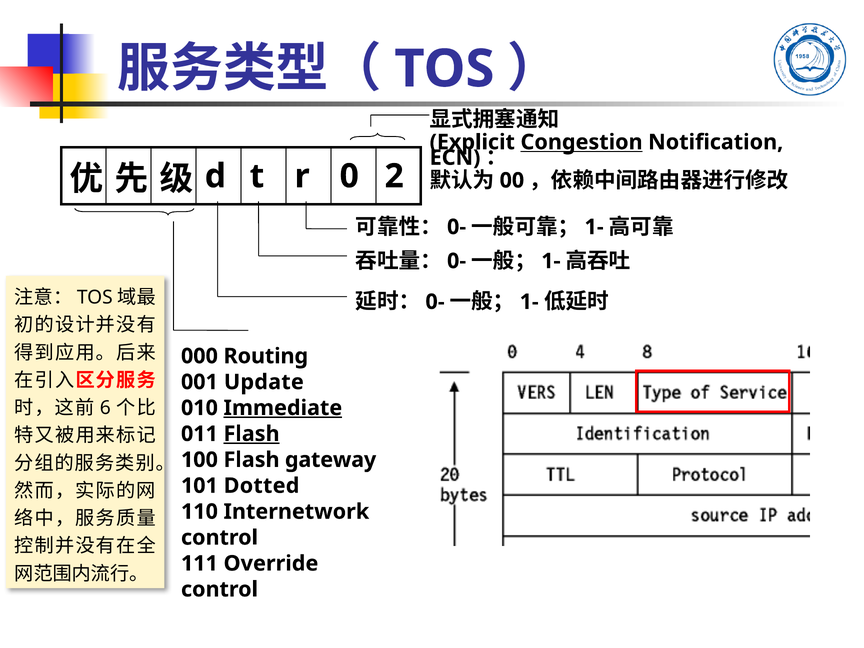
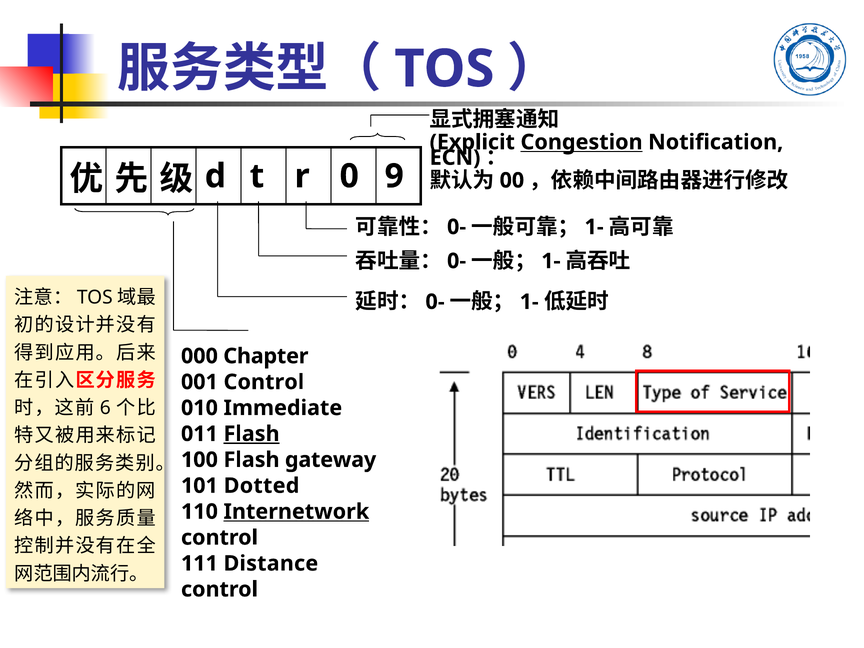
2: 2 -> 9
Routing: Routing -> Chapter
001 Update: Update -> Control
Immediate underline: present -> none
Internetwork underline: none -> present
Override: Override -> Distance
